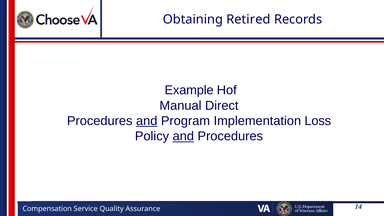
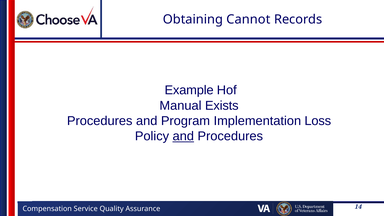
Retired: Retired -> Cannot
Direct: Direct -> Exists
and at (147, 121) underline: present -> none
